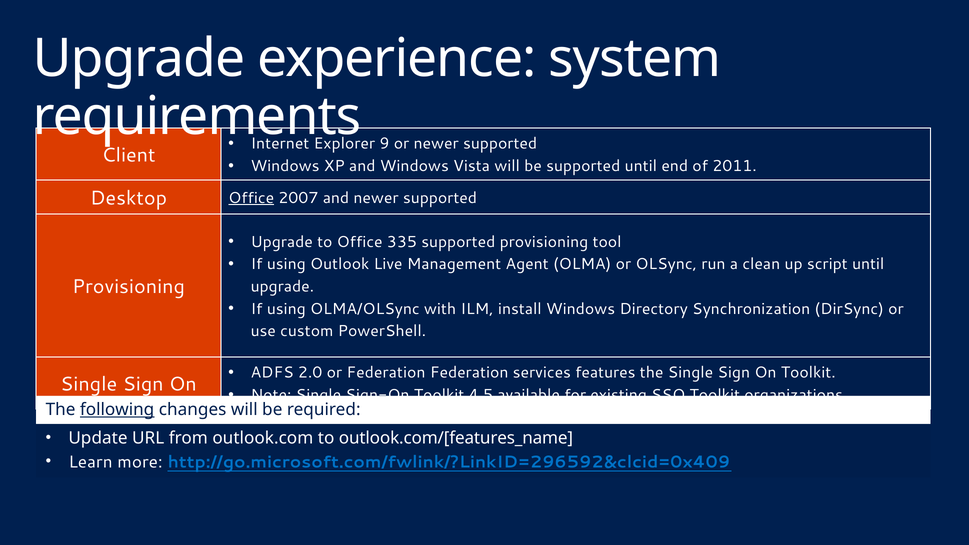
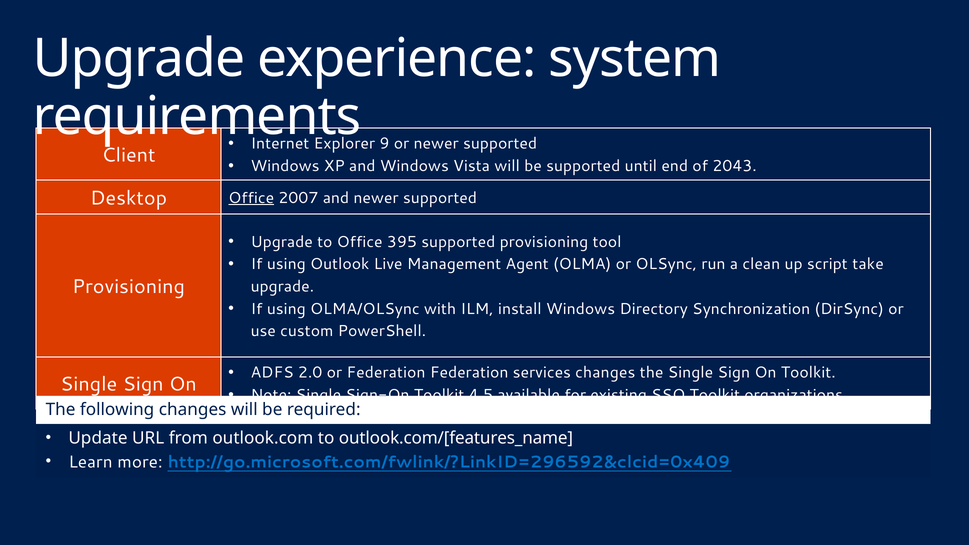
2011: 2011 -> 2043
335: 335 -> 395
script until: until -> take
services features: features -> changes
following underline: present -> none
